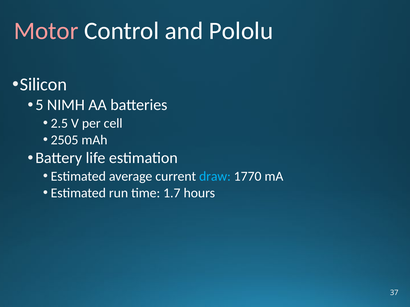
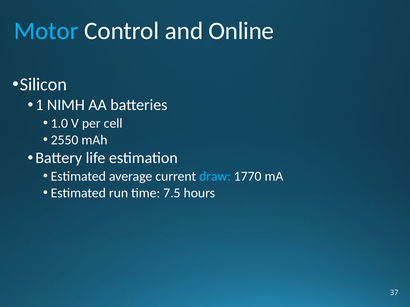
Motor colour: pink -> light blue
Pololu: Pololu -> Online
5: 5 -> 1
2.5: 2.5 -> 1.0
2505: 2505 -> 2550
1.7: 1.7 -> 7.5
